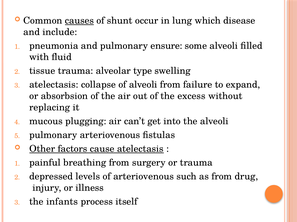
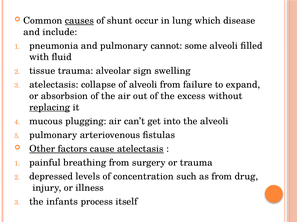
ensure: ensure -> cannot
type: type -> sign
replacing underline: none -> present
of arteriovenous: arteriovenous -> concentration
